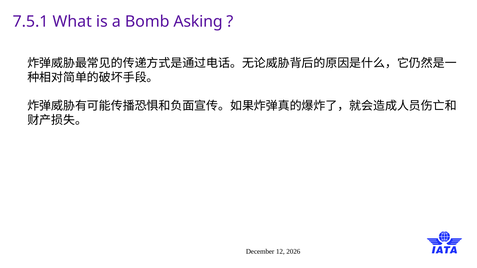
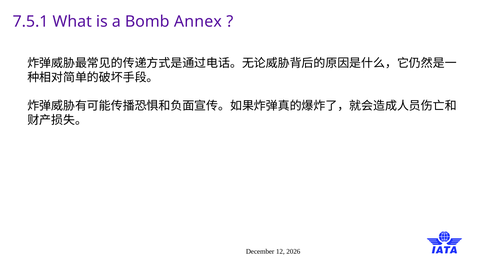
Asking: Asking -> Annex
